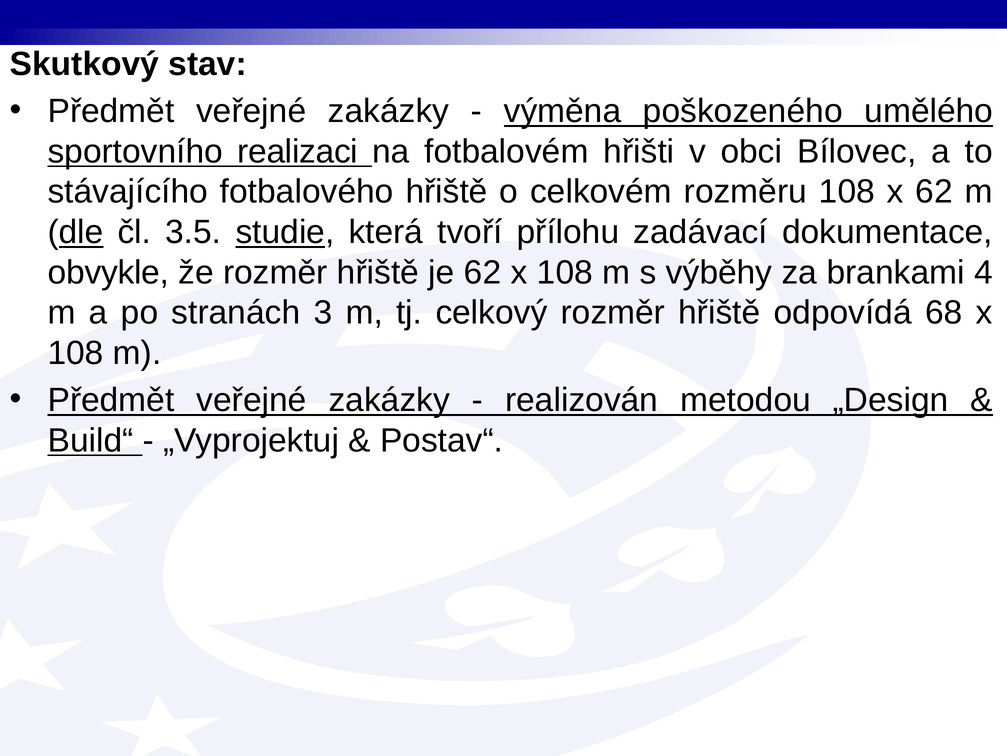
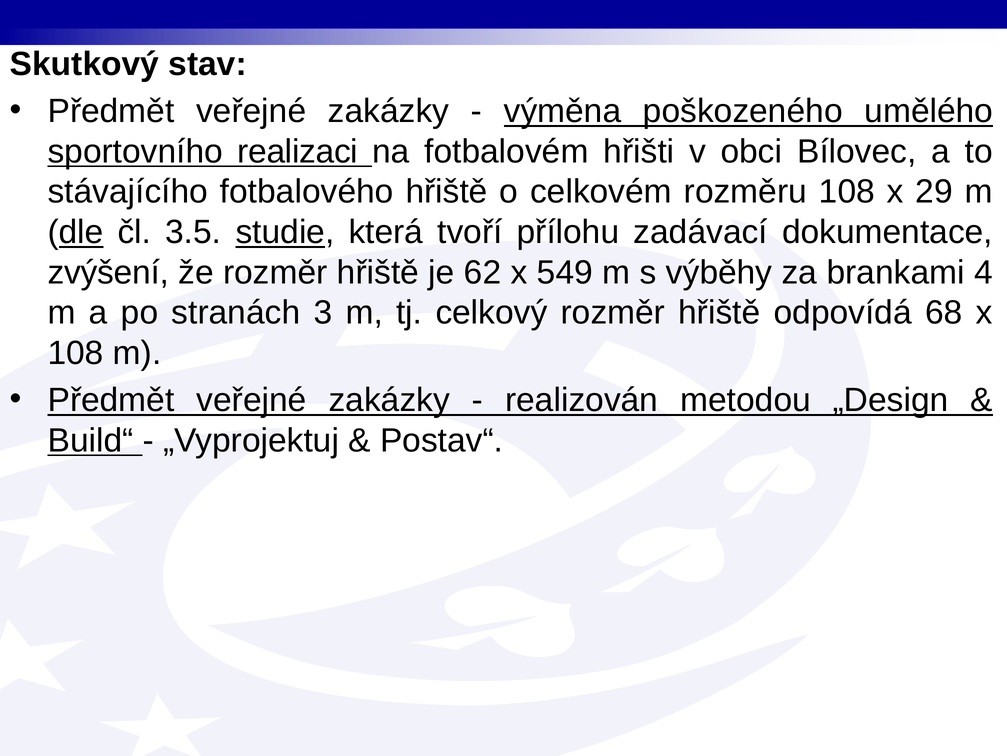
x 62: 62 -> 29
obvykle: obvykle -> zvýšení
62 x 108: 108 -> 549
